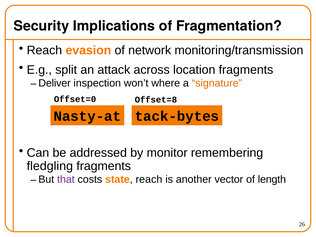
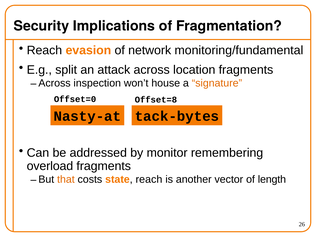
monitoring/transmission: monitoring/transmission -> monitoring/fundamental
Deliver at (55, 83): Deliver -> Across
where: where -> house
fledgling: fledgling -> overload
that colour: purple -> orange
